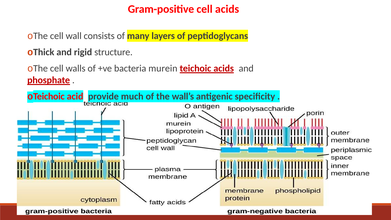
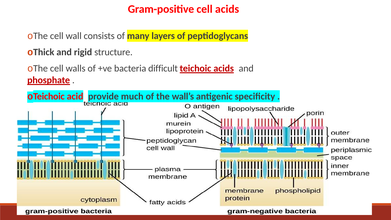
murein: murein -> difficult
